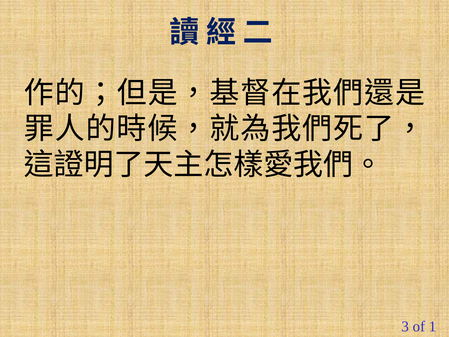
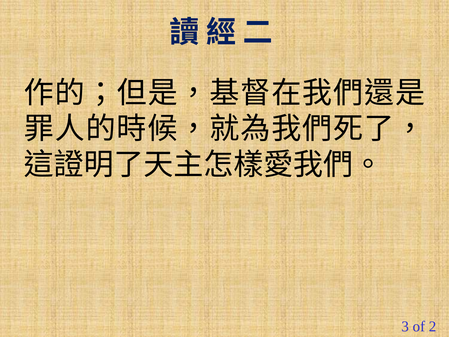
1: 1 -> 2
